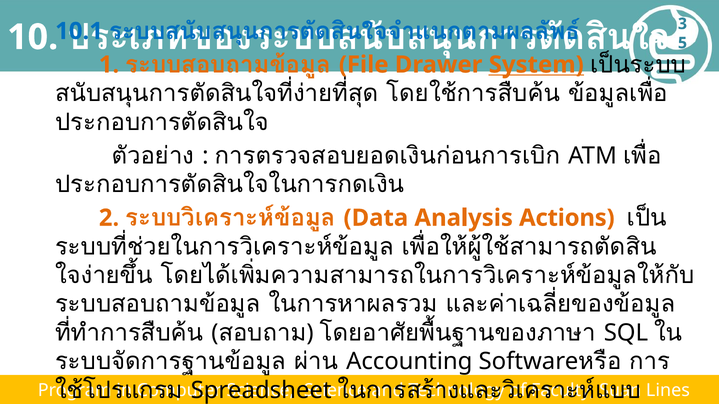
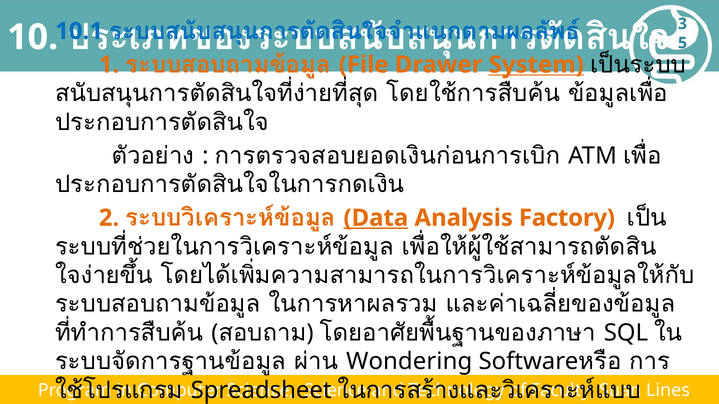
Data underline: none -> present
Actions: Actions -> Factory
Accounting: Accounting -> Wondering
